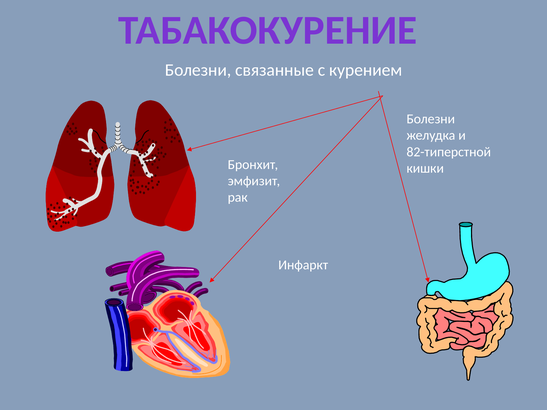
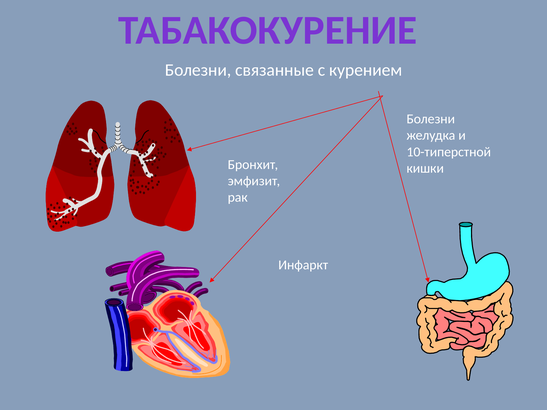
82-типерстной: 82-типерстной -> 10-типерстной
